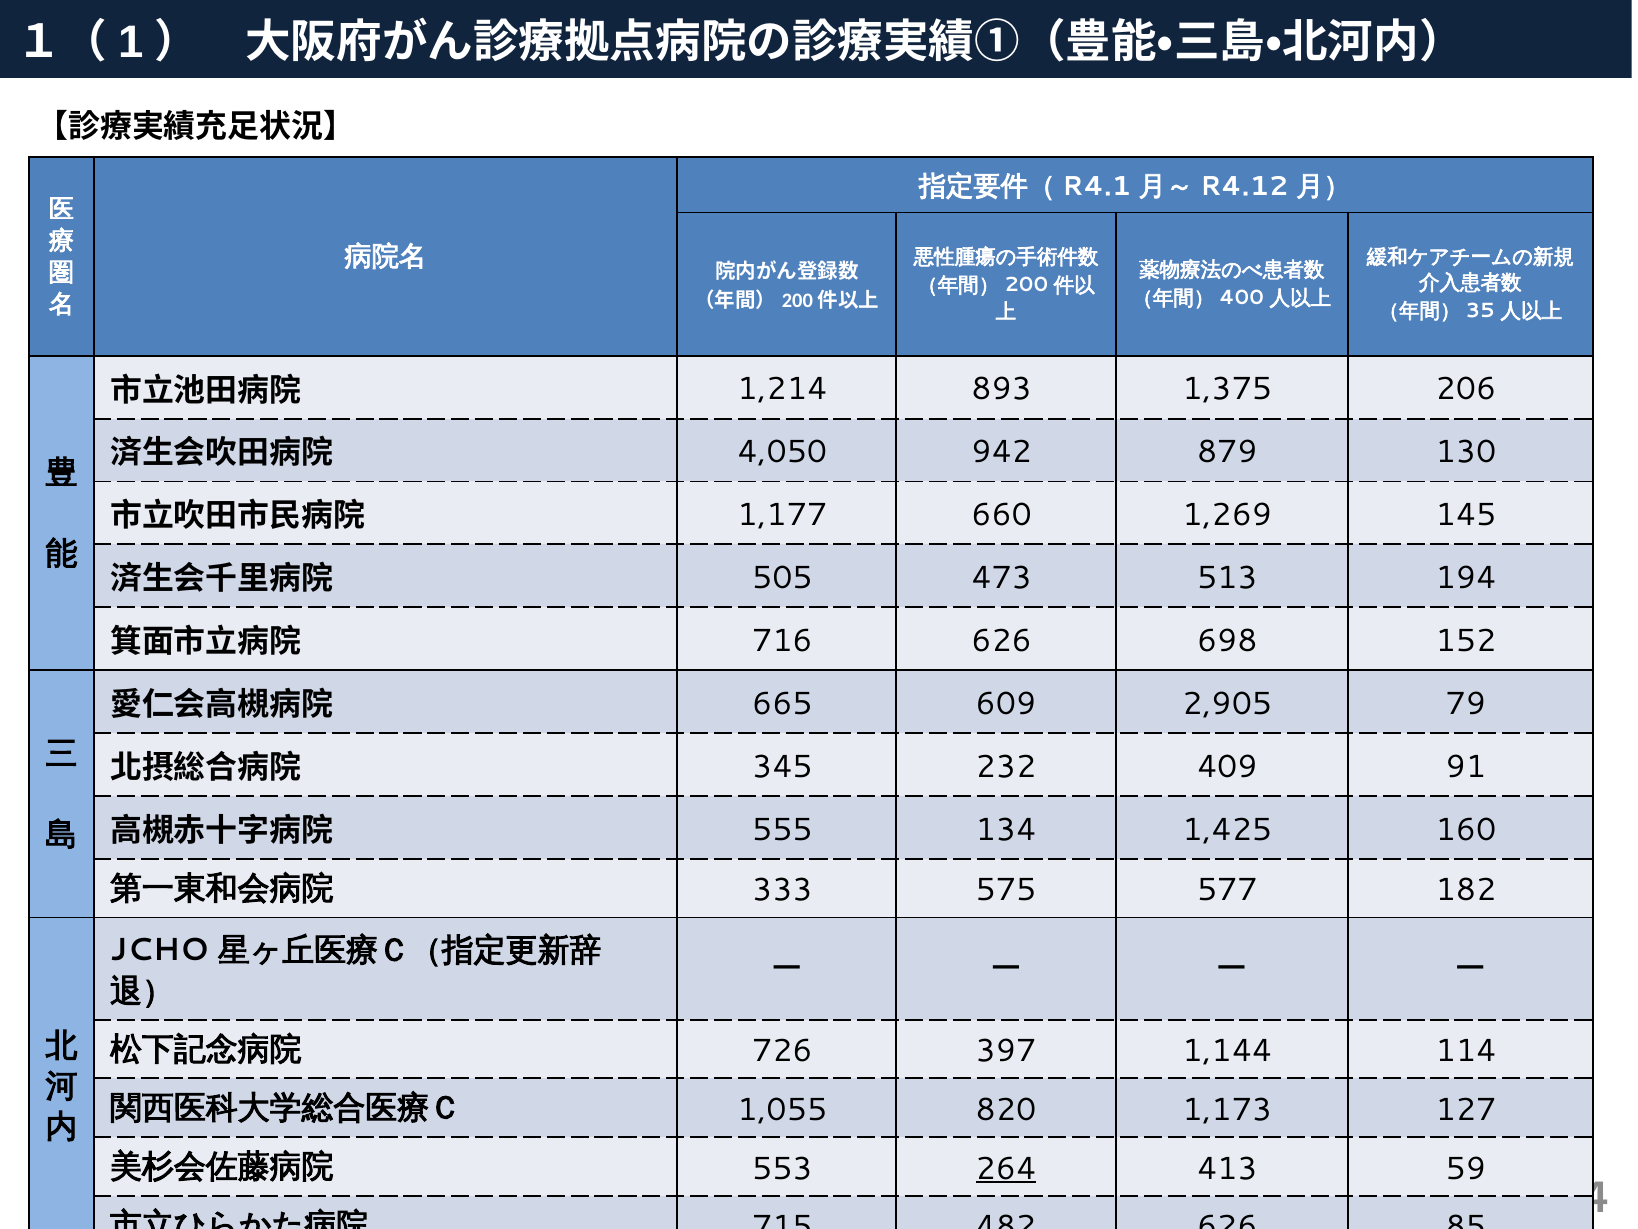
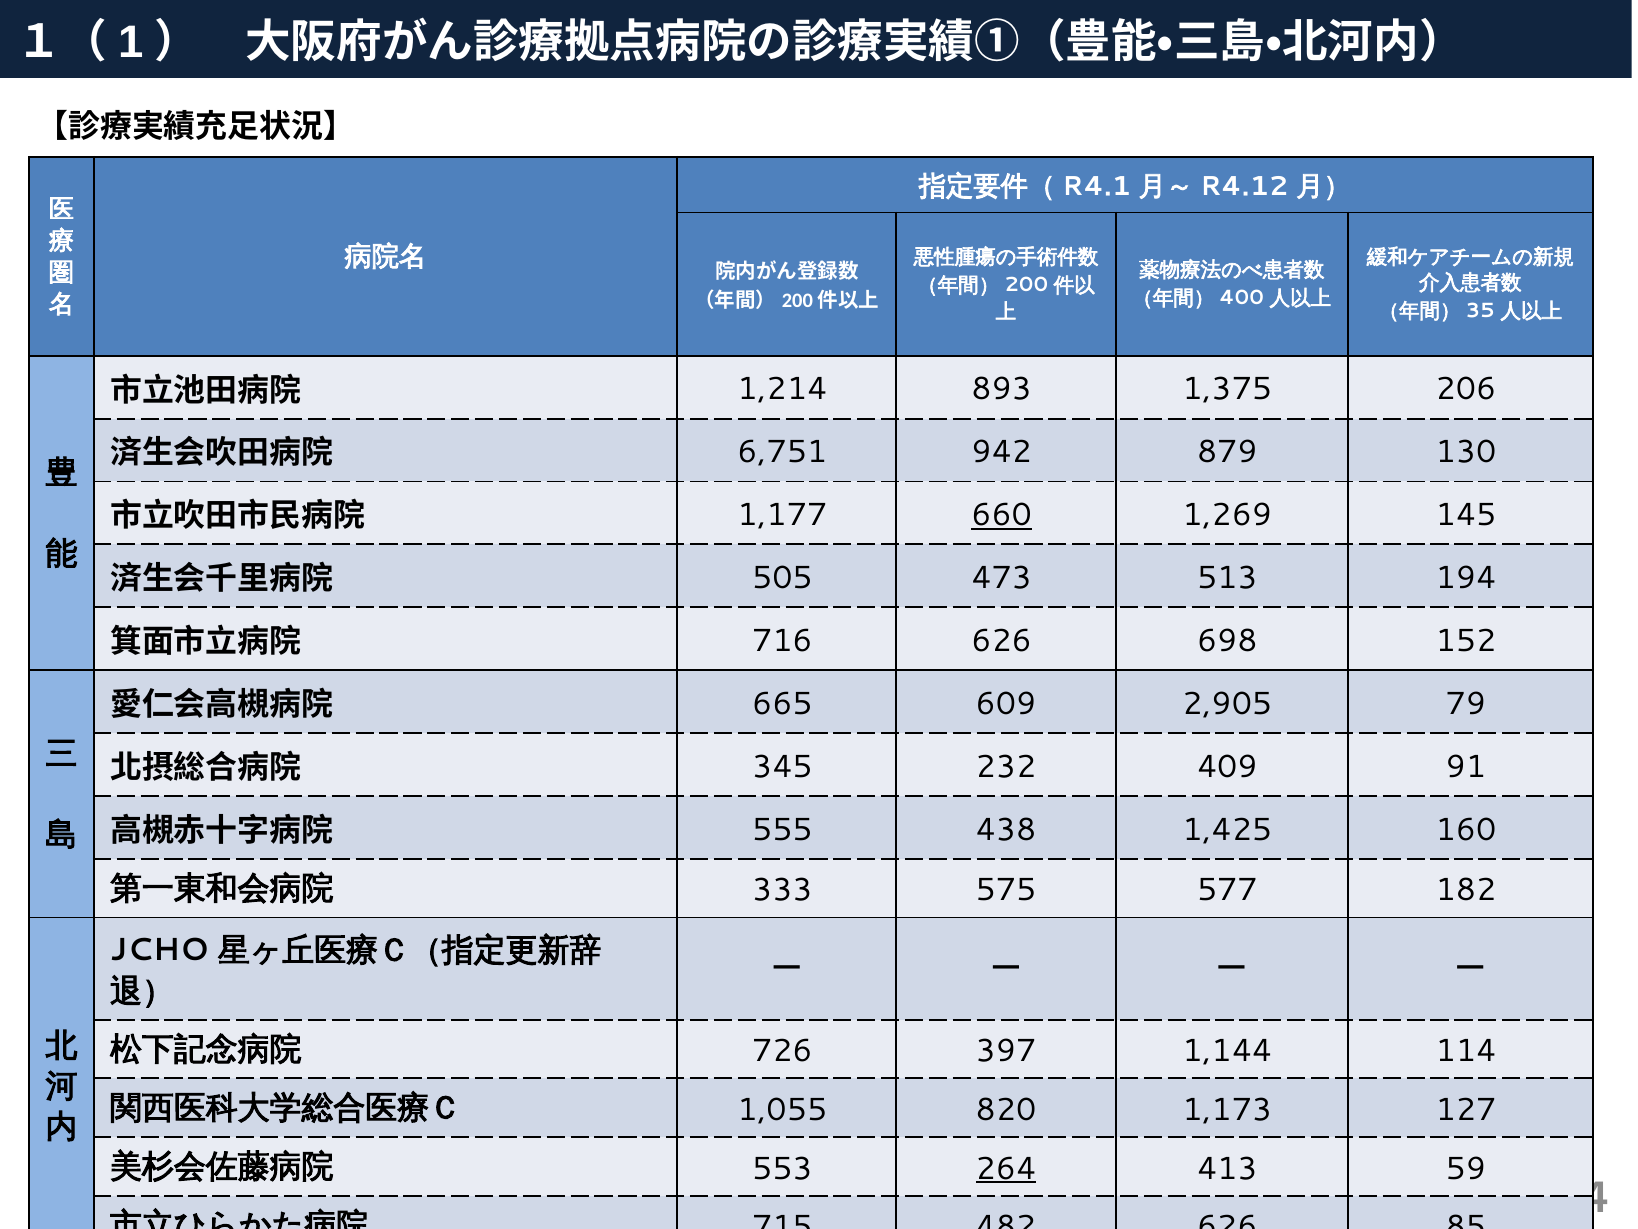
4,050: 4,050 -> 6,751
660 underline: none -> present
134: 134 -> 438
